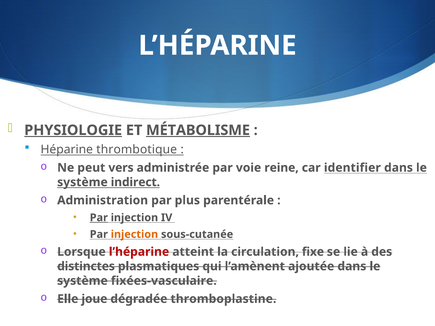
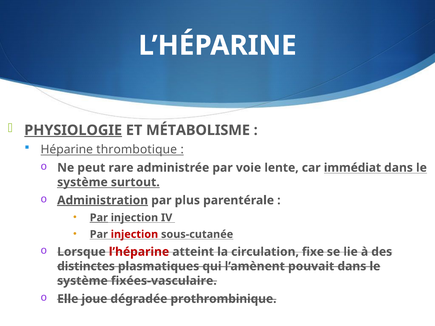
MÉTABOLISME underline: present -> none
vers: vers -> rare
reine: reine -> lente
identifier: identifier -> immédiat
indirect: indirect -> surtout
Administration underline: none -> present
injection at (134, 234) colour: orange -> red
ajoutée: ajoutée -> pouvait
thromboplastine: thromboplastine -> prothrombinique
